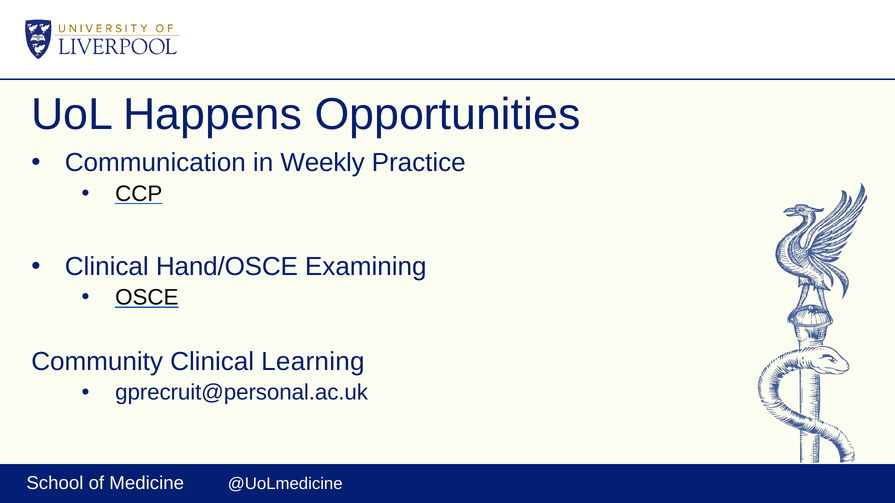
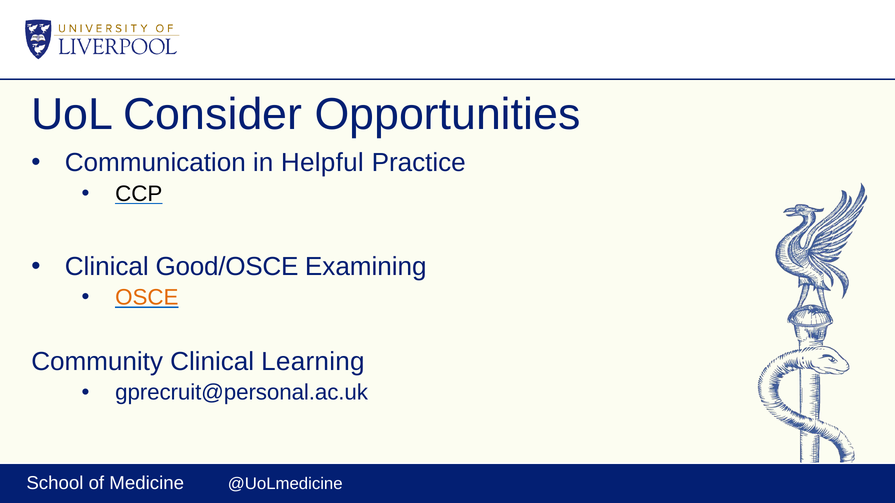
Happens: Happens -> Consider
Weekly: Weekly -> Helpful
Hand/OSCE: Hand/OSCE -> Good/OSCE
OSCE colour: black -> orange
